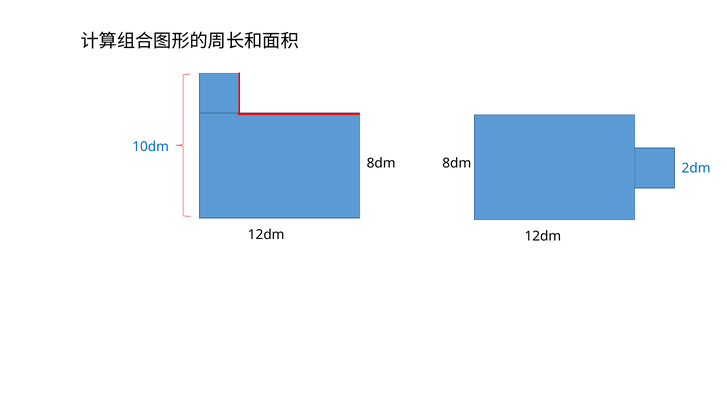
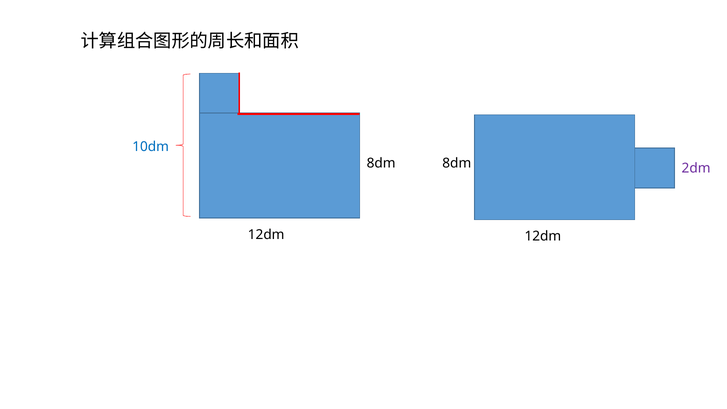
2dm colour: blue -> purple
